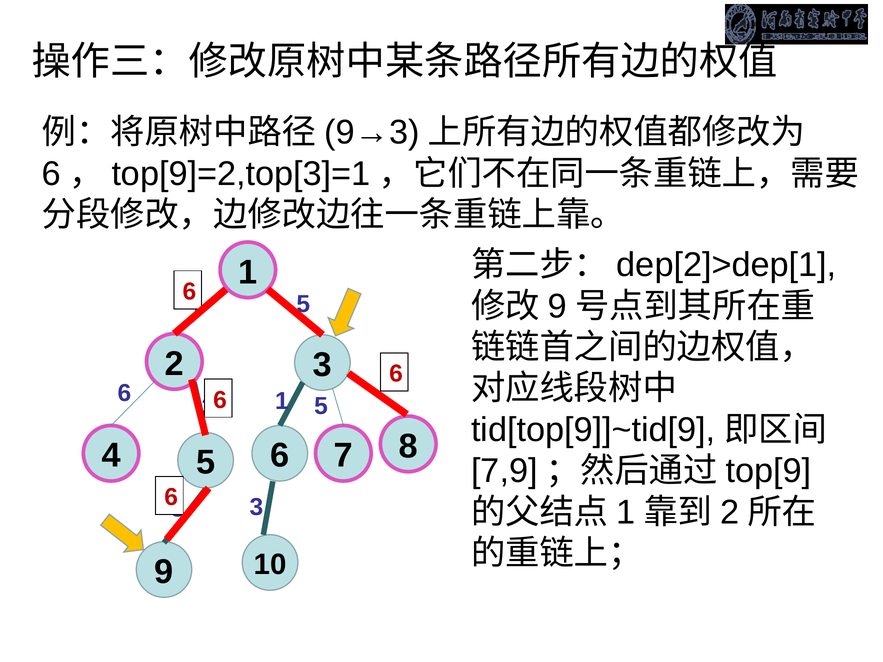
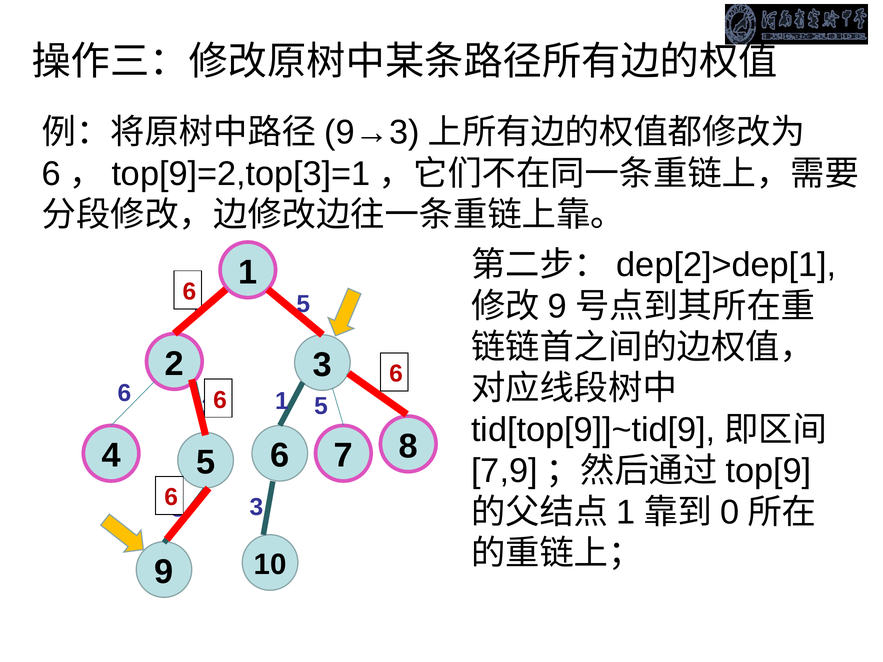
2 at (730, 512): 2 -> 0
